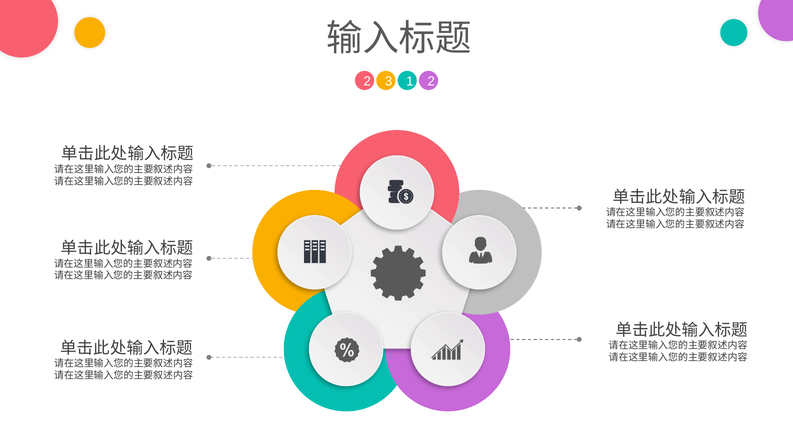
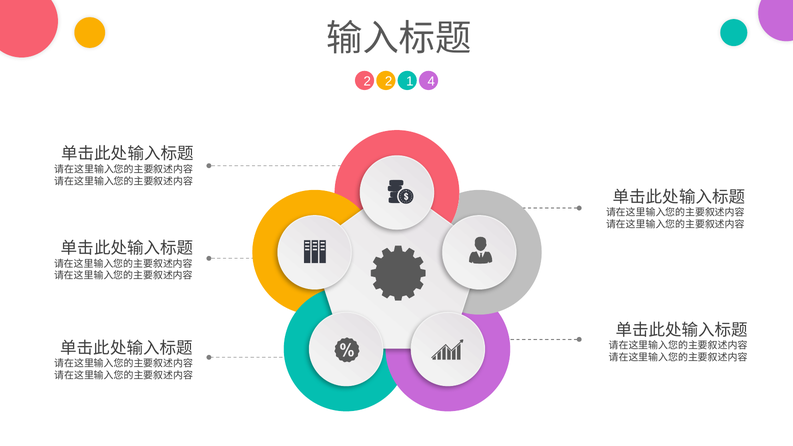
2 3: 3 -> 2
1 2: 2 -> 4
